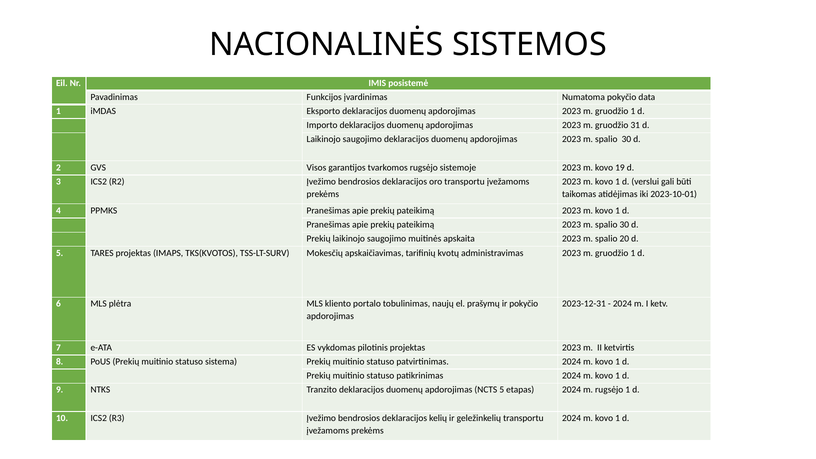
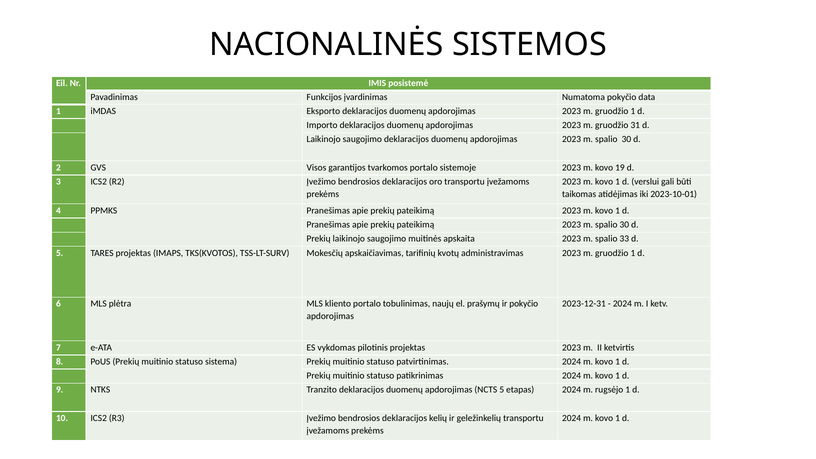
tvarkomos rugsėjo: rugsėjo -> portalo
20: 20 -> 33
